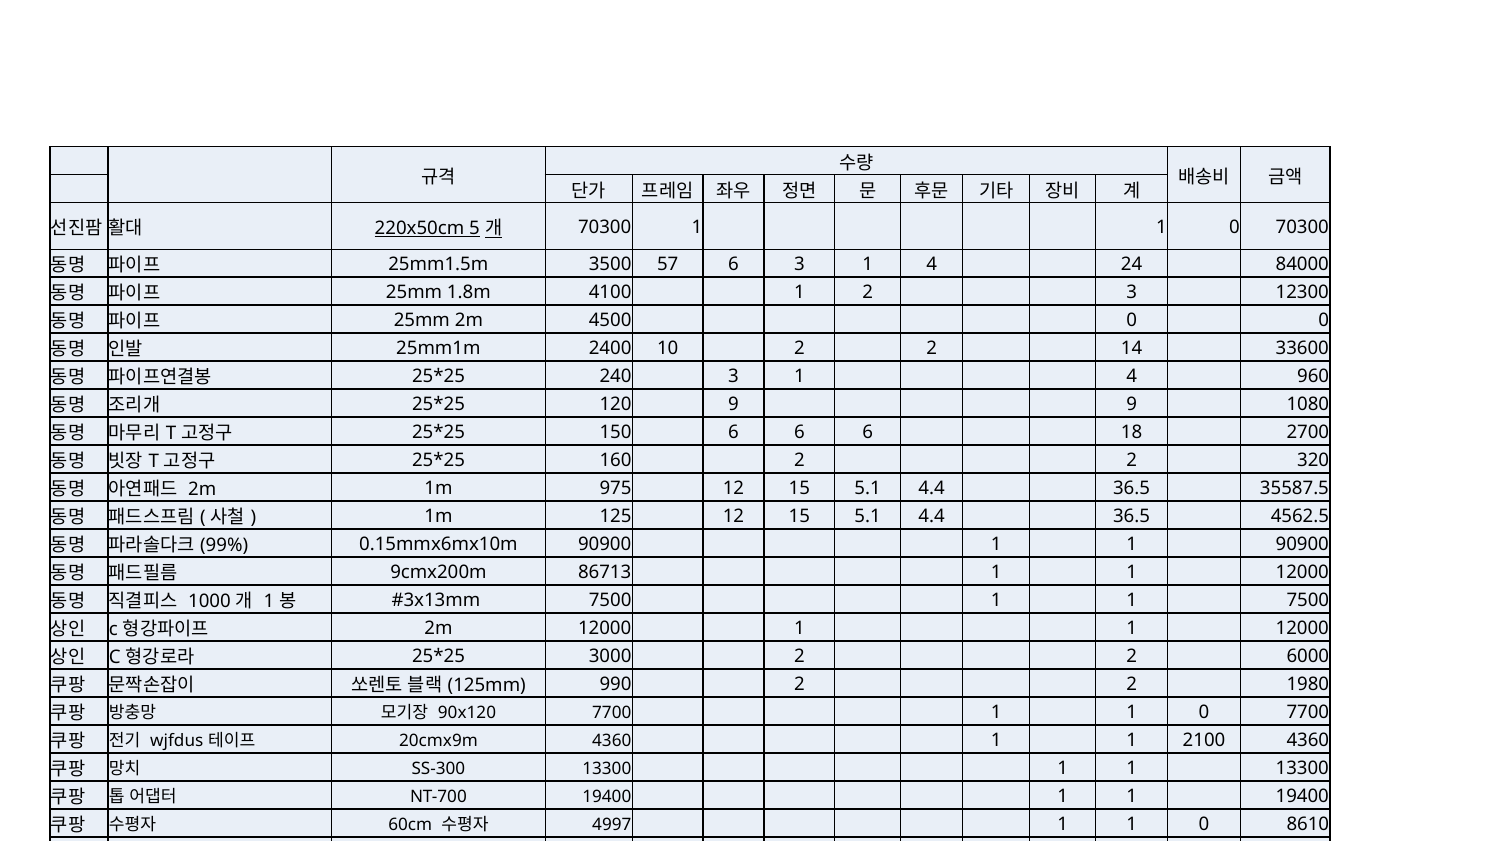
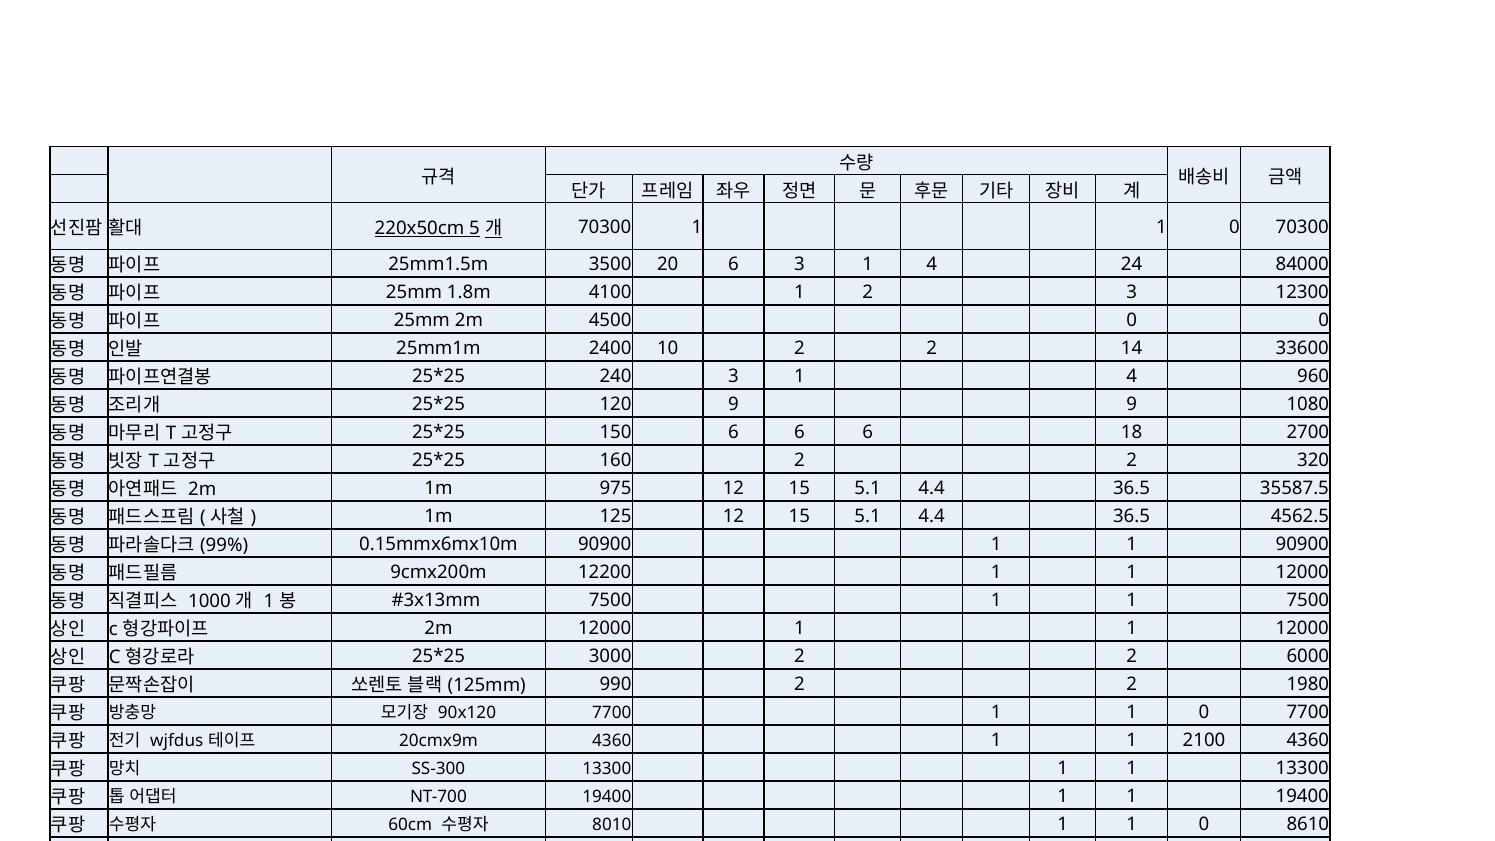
57: 57 -> 20
86713: 86713 -> 12200
4997: 4997 -> 8010
